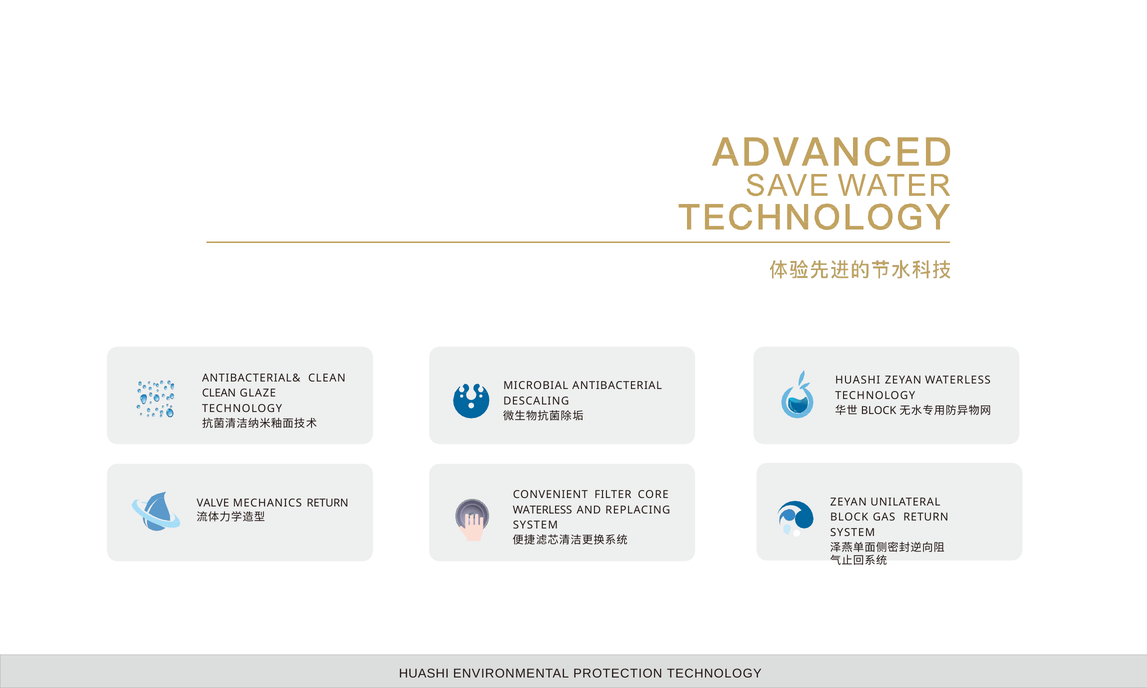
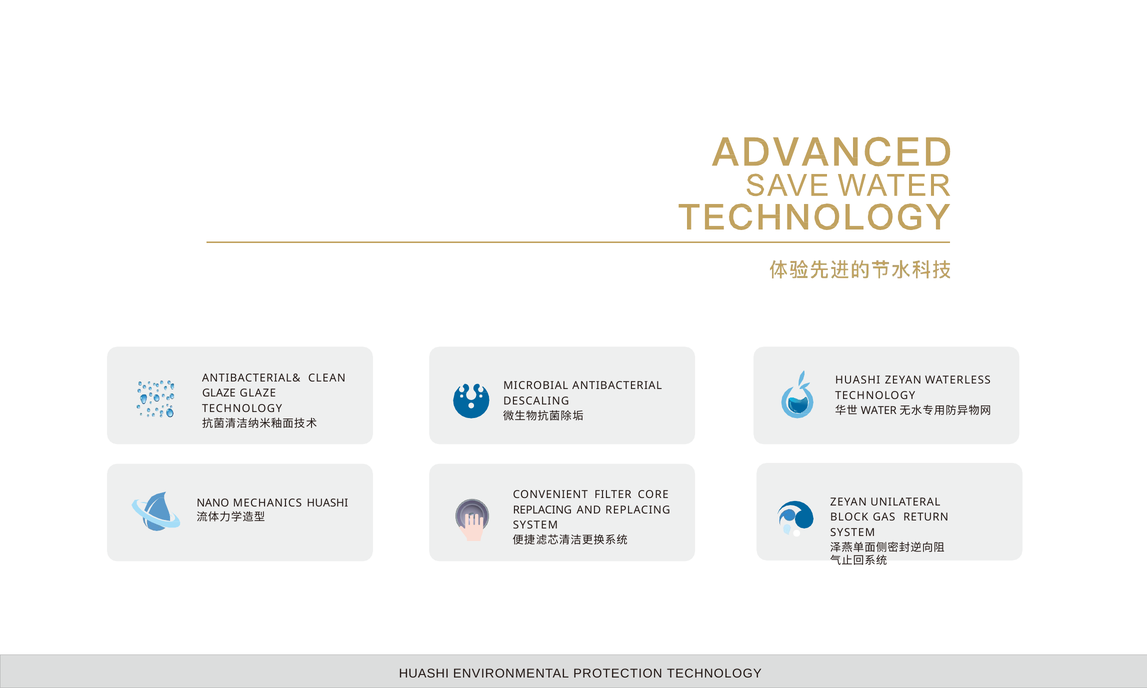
CLEAN at (219, 394): CLEAN -> GLAZE
BLOCK at (879, 411): BLOCK -> WATER
VALVE: VALVE -> NANO
MECHANICS RETURN: RETURN -> HUASHI
WATERLESS at (542, 510): WATERLESS -> REPLACING
